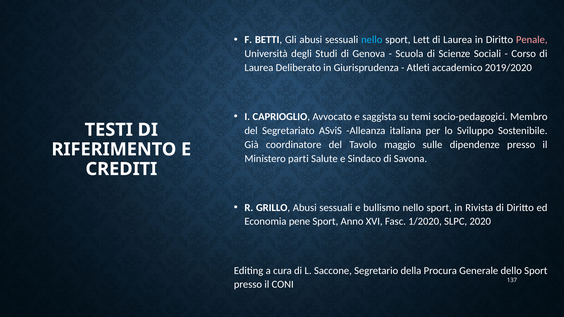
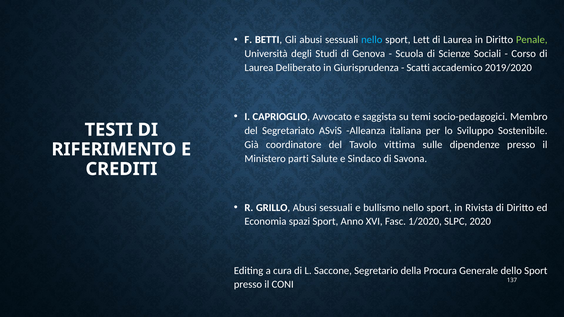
Penale colour: pink -> light green
Atleti: Atleti -> Scatti
maggio: maggio -> vittima
pene: pene -> spazi
